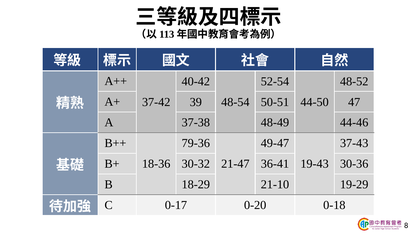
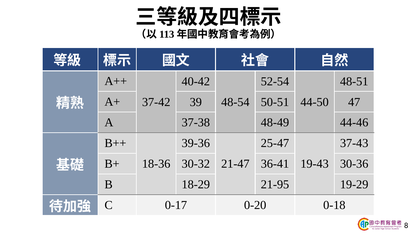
48-52: 48-52 -> 48-51
79-36: 79-36 -> 39-36
49-47: 49-47 -> 25-47
21-10: 21-10 -> 21-95
